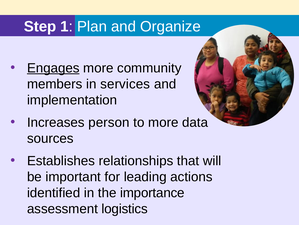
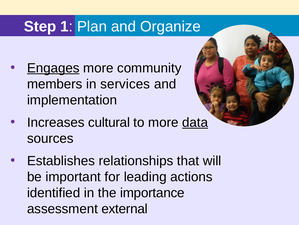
person: person -> cultural
data underline: none -> present
logistics: logistics -> external
